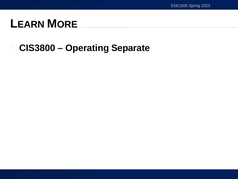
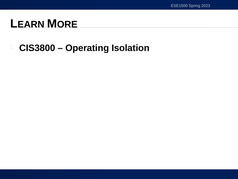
Separate: Separate -> Isolation
